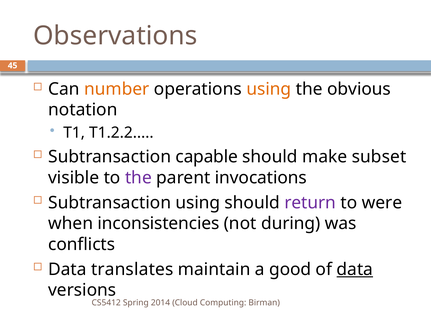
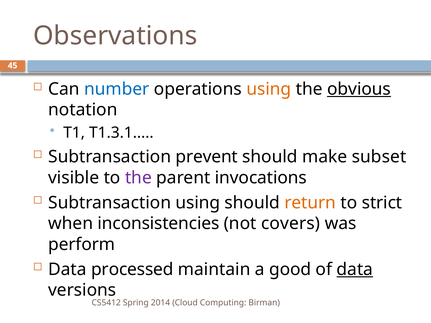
number colour: orange -> blue
obvious underline: none -> present
T1.2.2: T1.2.2 -> T1.3.1
capable: capable -> prevent
return colour: purple -> orange
were: were -> strict
during: during -> covers
conflicts: conflicts -> perform
translates: translates -> processed
